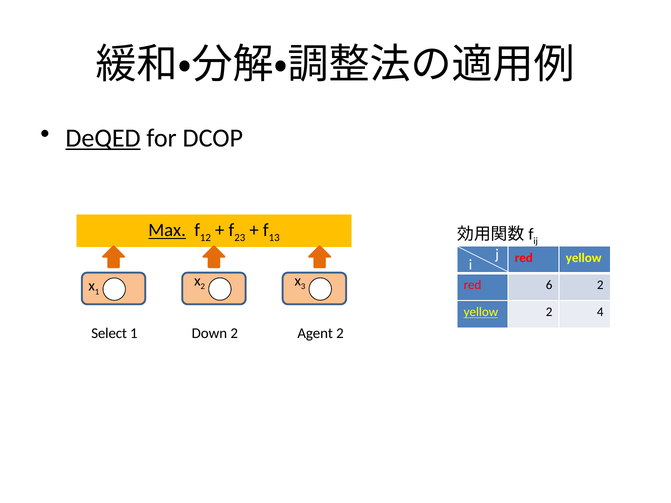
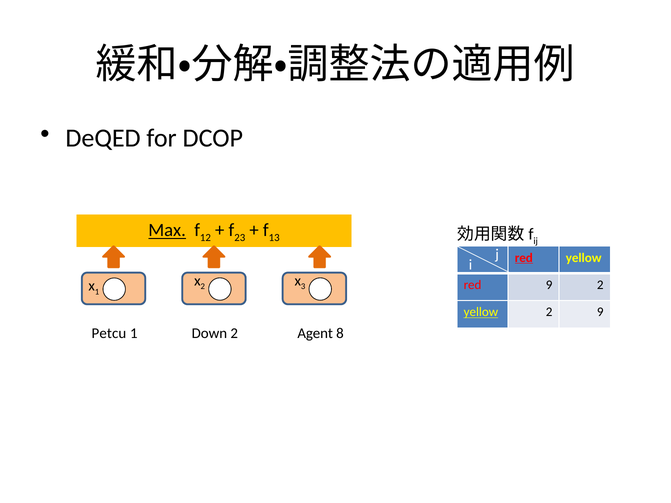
DeQED underline: present -> none
red at (524, 258) underline: none -> present
red 6: 6 -> 9
2 4: 4 -> 9
Select: Select -> Petcu
Agent 2: 2 -> 8
